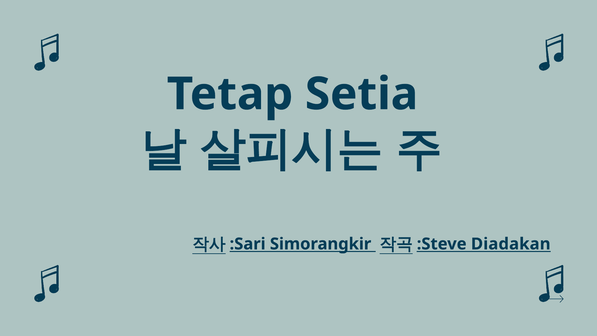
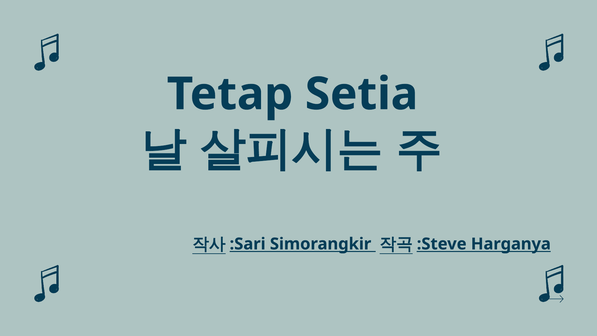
Diadakan: Diadakan -> Harganya
